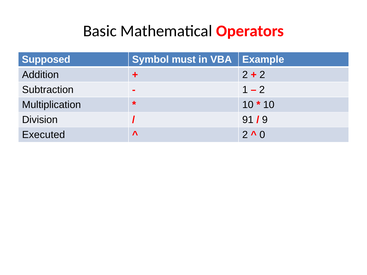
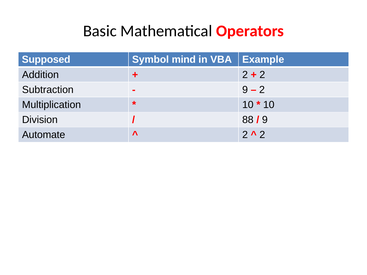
must: must -> mind
1 at (245, 90): 1 -> 9
91: 91 -> 88
Executed: Executed -> Automate
0 at (262, 135): 0 -> 2
